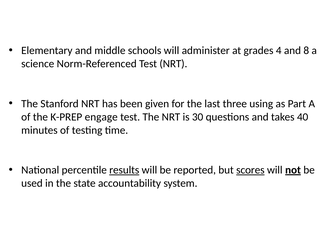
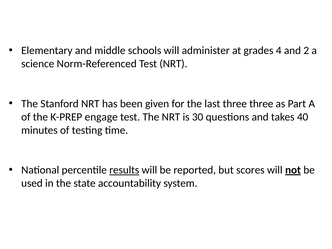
8: 8 -> 2
three using: using -> three
scores underline: present -> none
